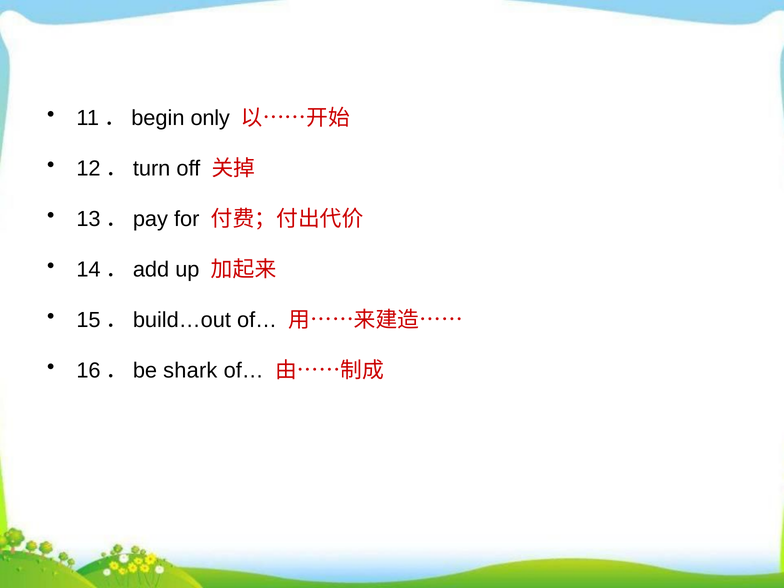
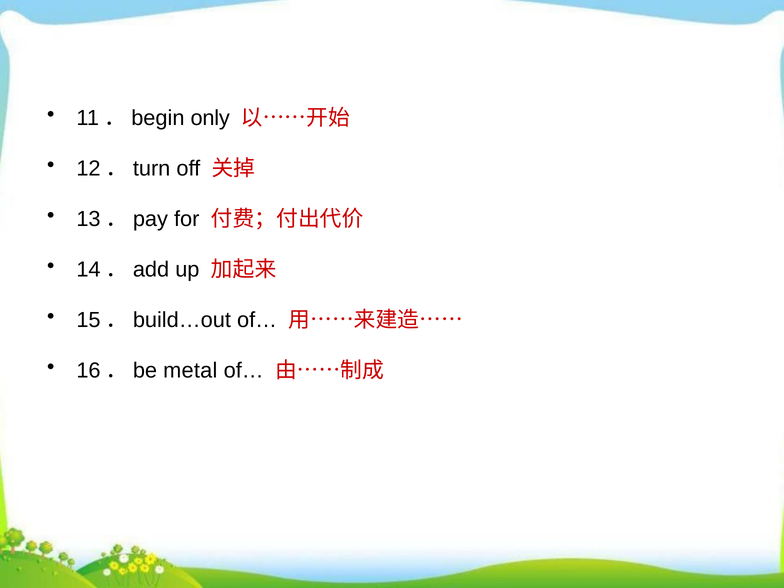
shark: shark -> metal
